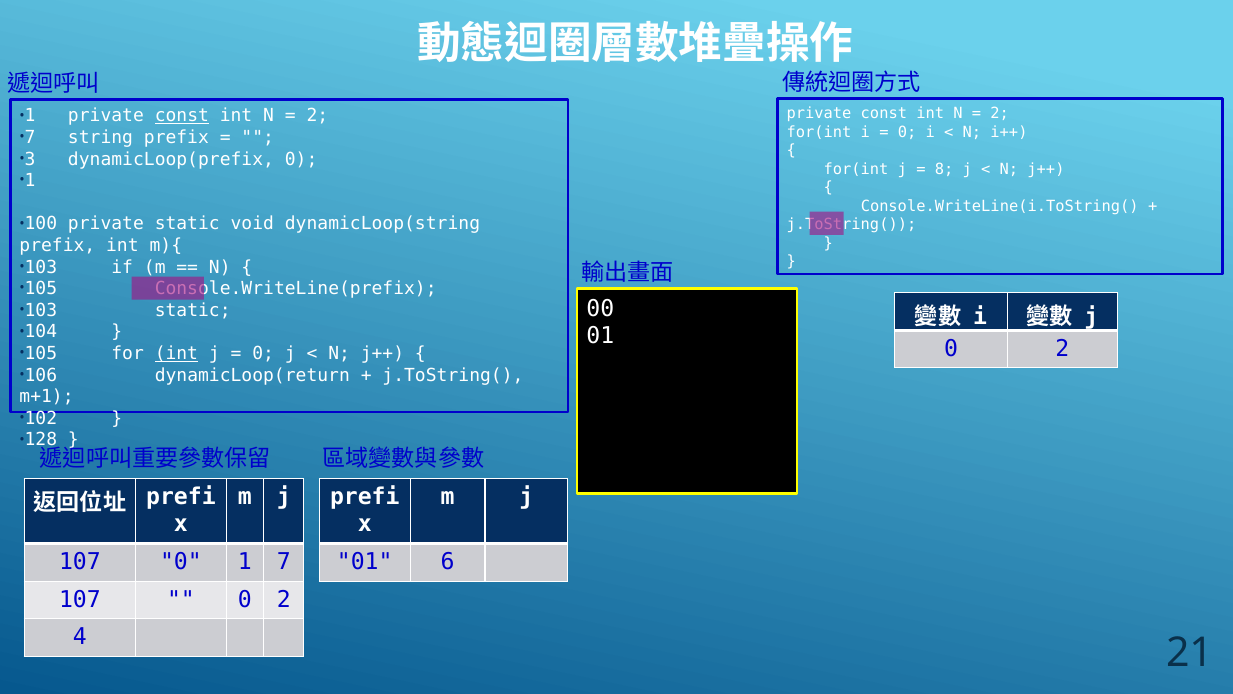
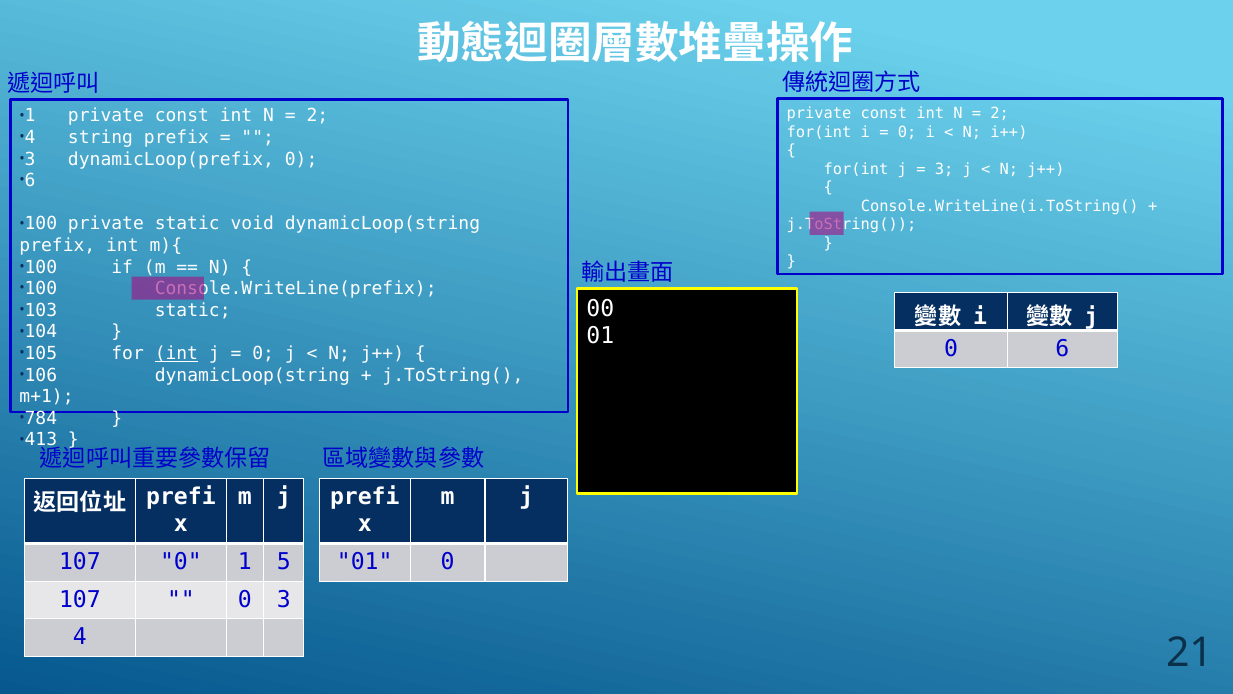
const at (182, 116) underline: present -> none
7 at (30, 137): 7 -> 4
8 at (944, 169): 8 -> 3
1 at (30, 181): 1 -> 6
103 at (41, 267): 103 -> 100
105 at (41, 289): 105 -> 100
2 at (1062, 349): 2 -> 6
106 dynamicLoop(return: dynamicLoop(return -> dynamicLoop(string
102: 102 -> 784
128: 128 -> 413
1 7: 7 -> 5
01 6: 6 -> 0
2 at (284, 599): 2 -> 3
